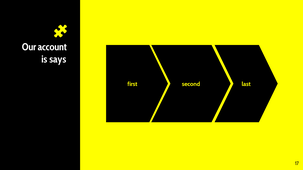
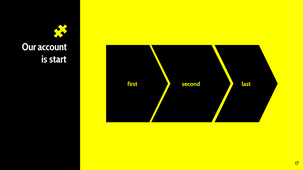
says: says -> start
